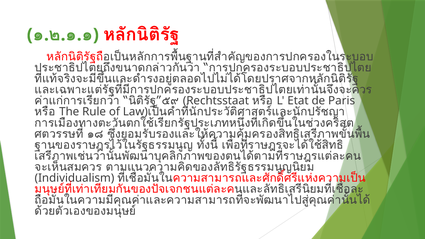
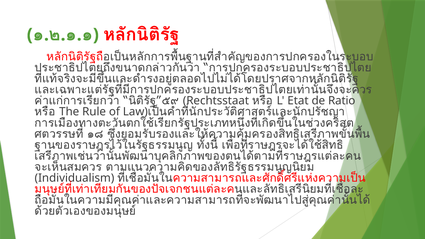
Paris: Paris -> Ratio
